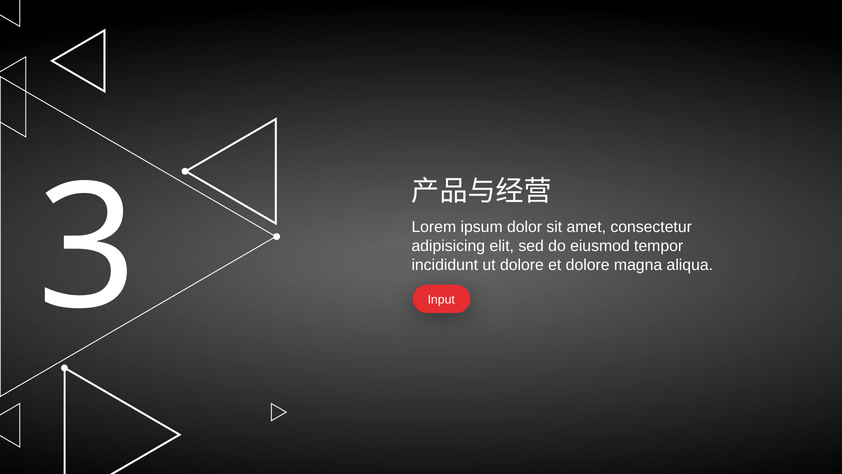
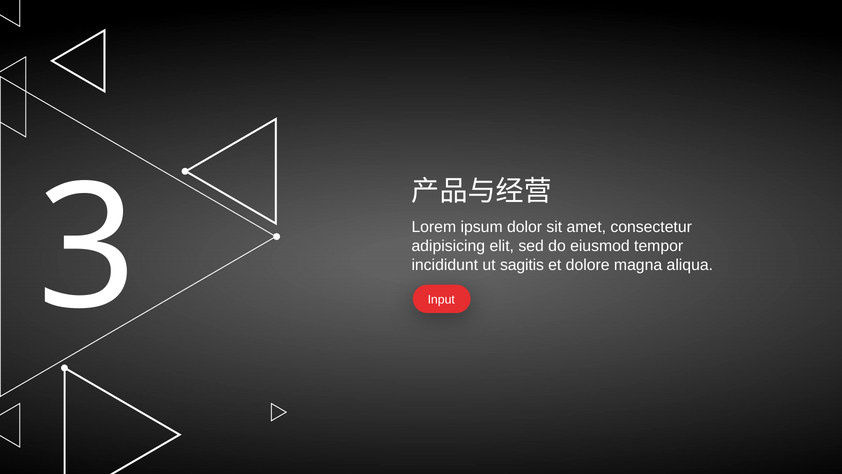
dolore at (522, 265): dolore -> sagitis
